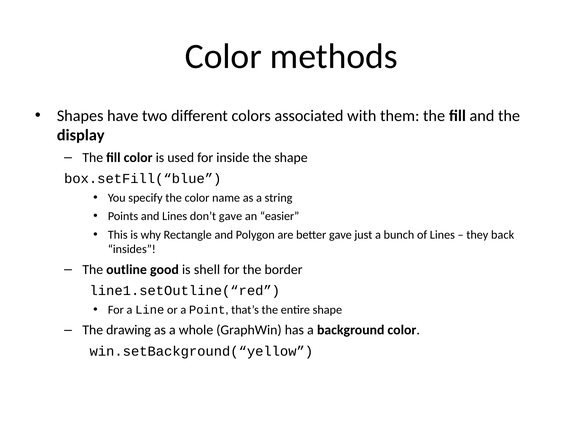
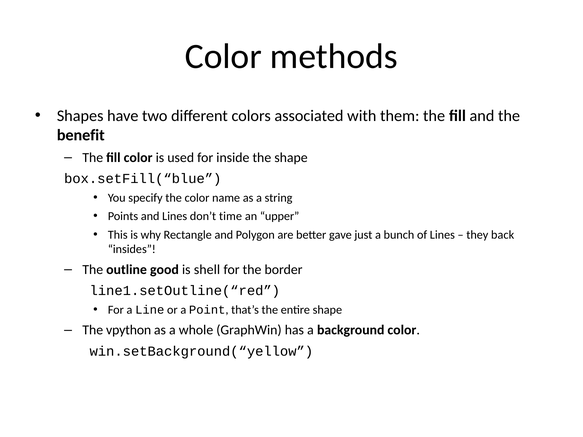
display: display -> benefit
don’t gave: gave -> time
easier: easier -> upper
drawing: drawing -> vpython
